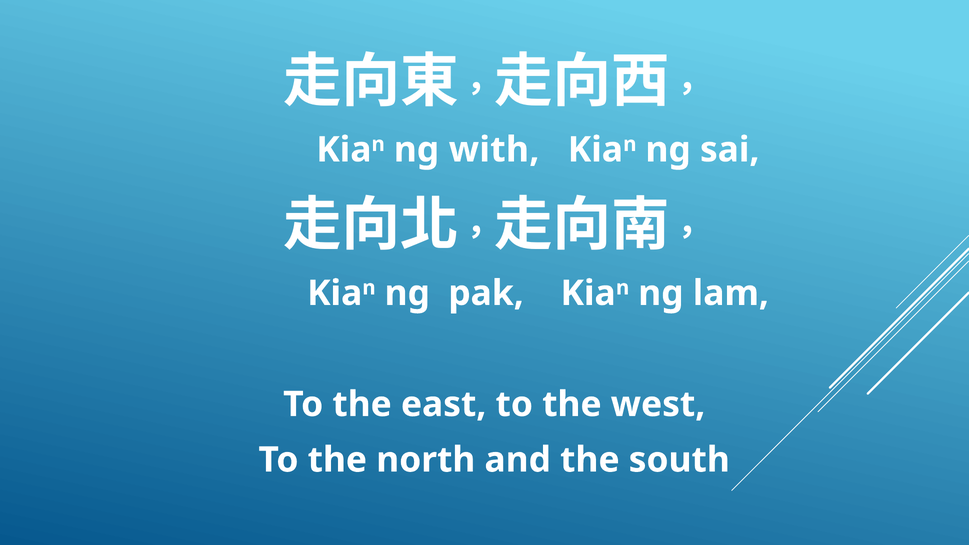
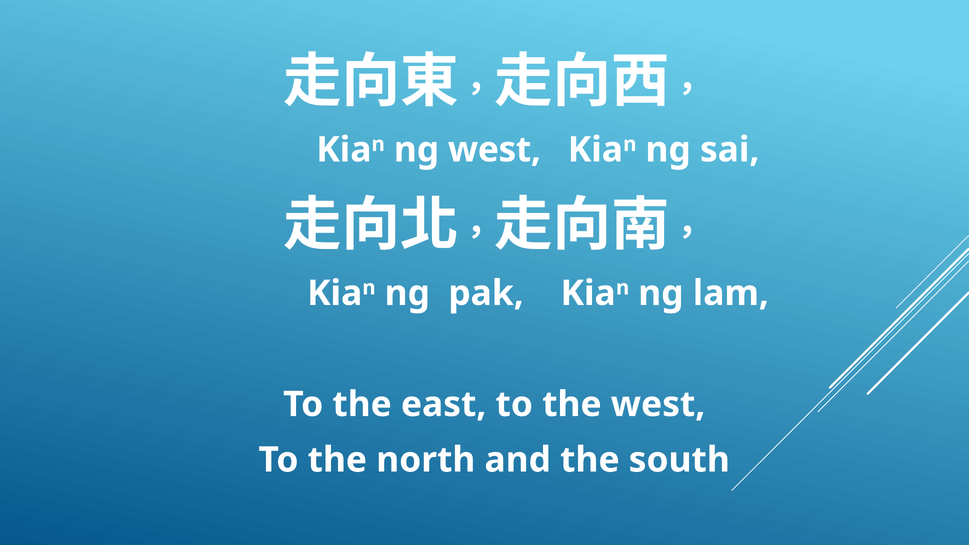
ng with: with -> west
